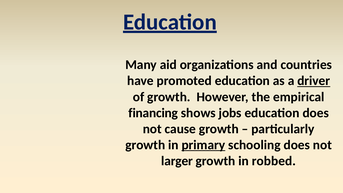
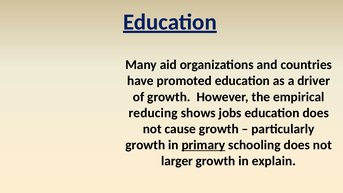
driver underline: present -> none
financing: financing -> reducing
robbed: robbed -> explain
